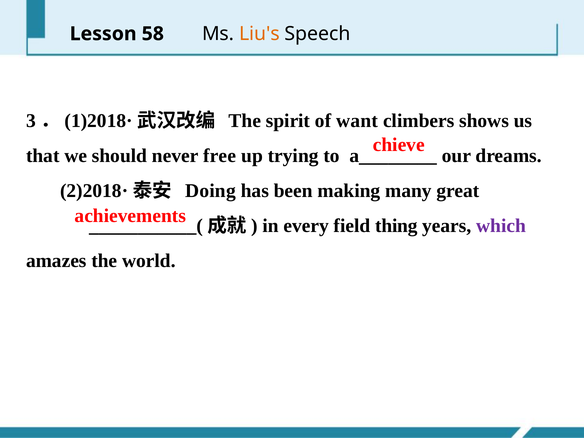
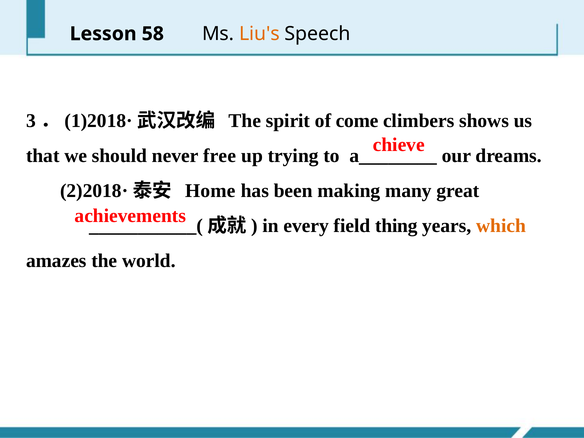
want: want -> come
Doing: Doing -> Home
which colour: purple -> orange
